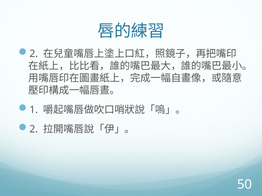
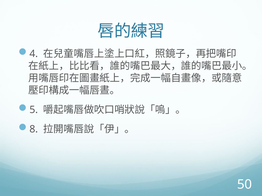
2 at (34, 54): 2 -> 4
1: 1 -> 5
2 at (34, 130): 2 -> 8
